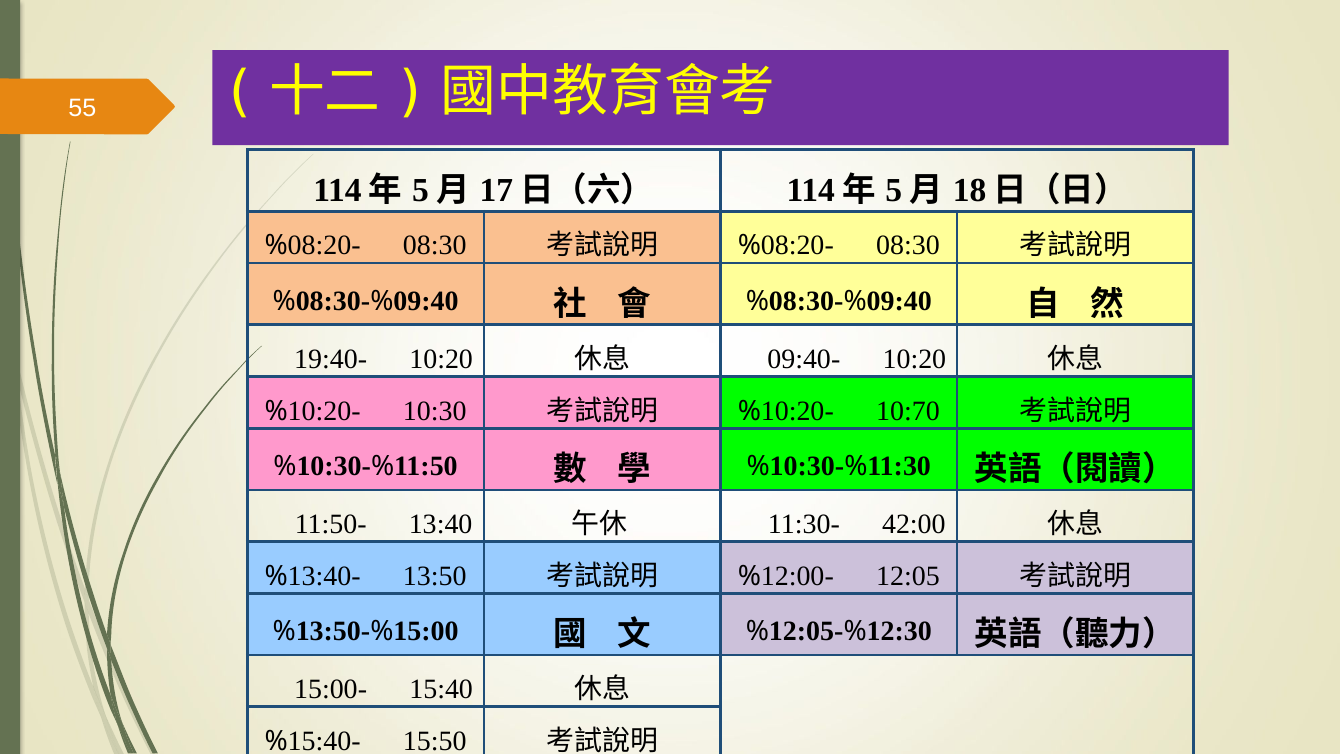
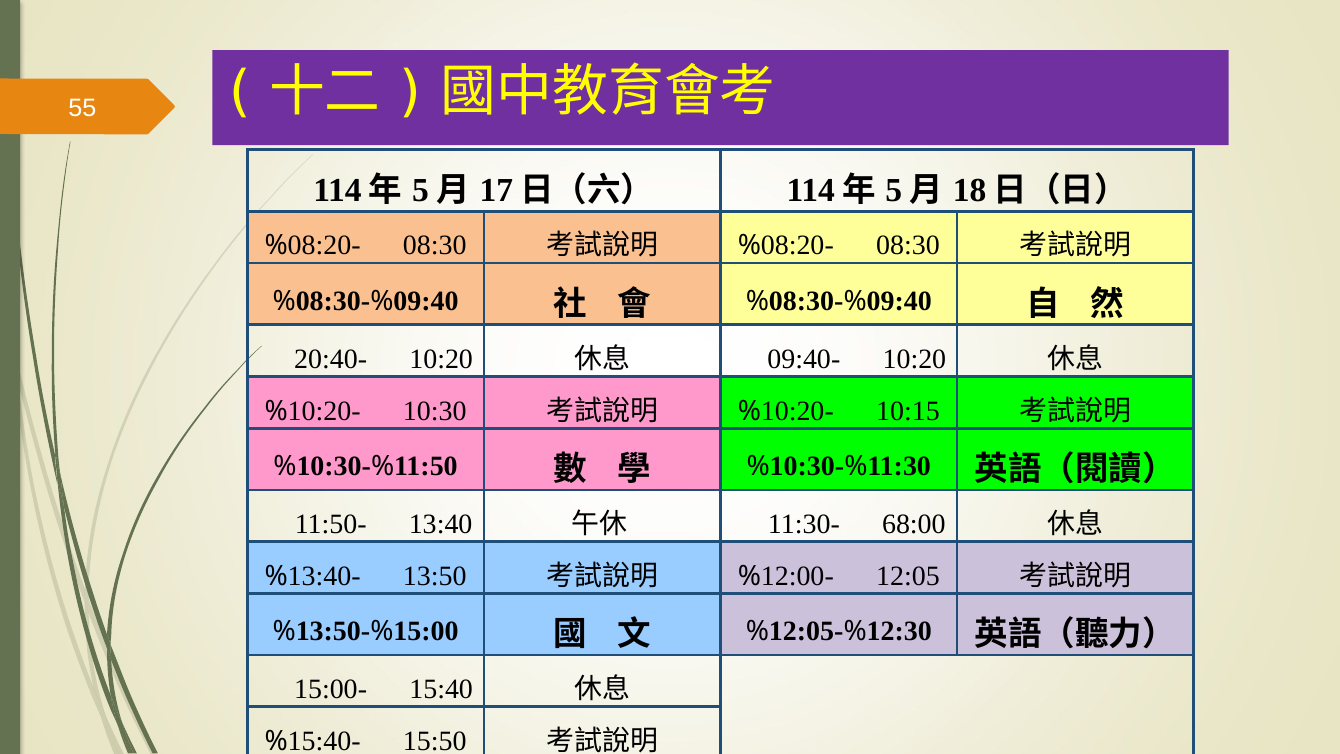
19:40-: 19:40- -> 20:40-
10:70: 10:70 -> 10:15
42:00: 42:00 -> 68:00
